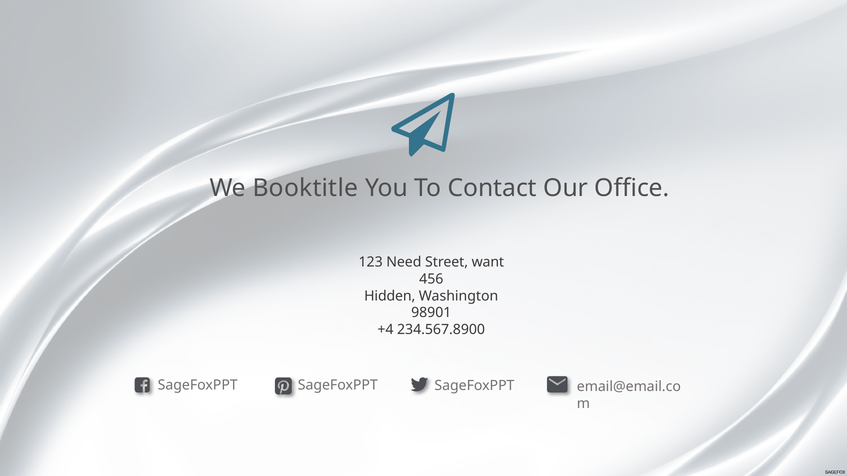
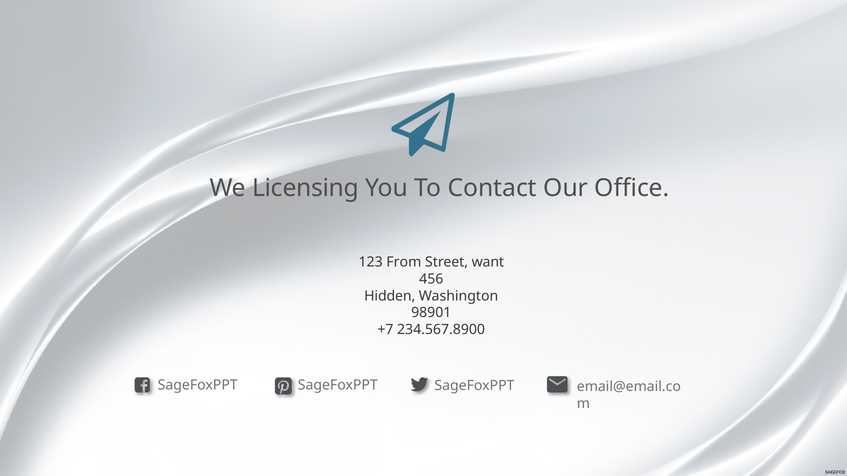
Booktitle: Booktitle -> Licensing
Need: Need -> From
+4: +4 -> +7
